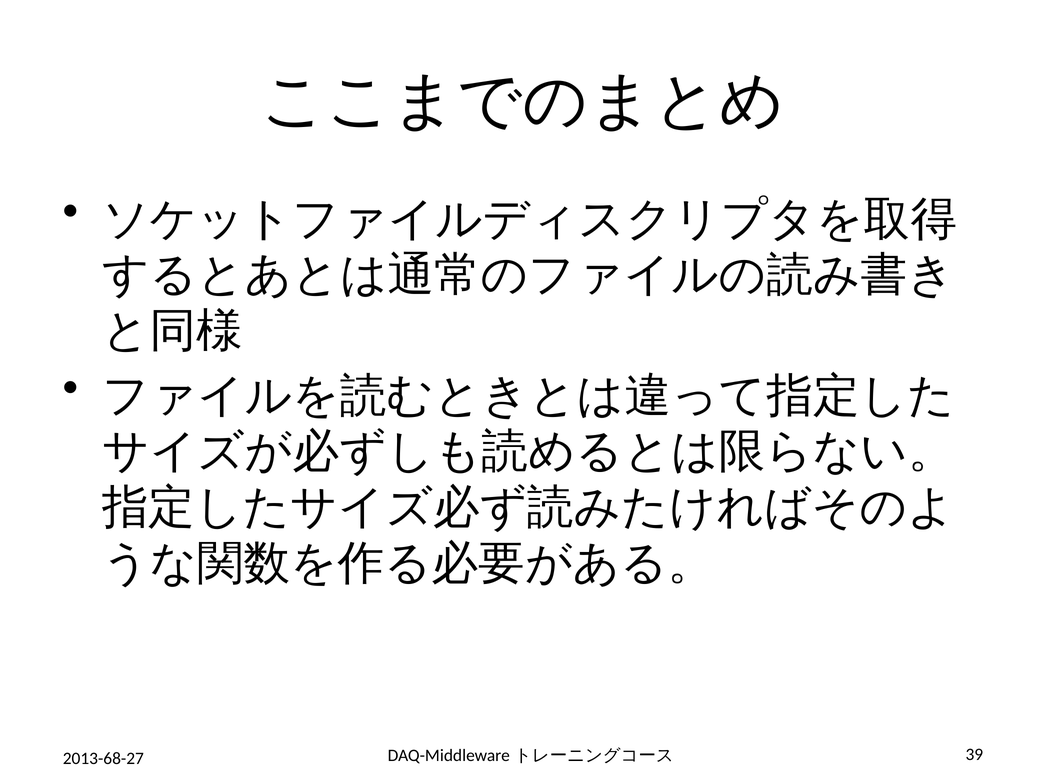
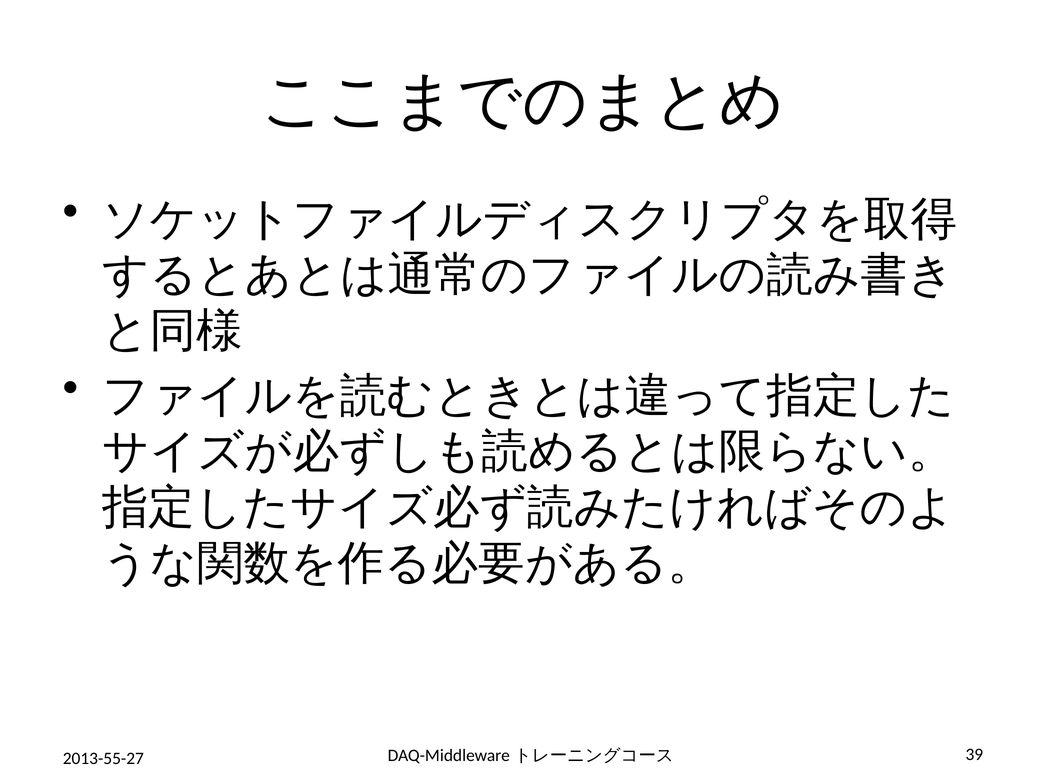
2013-68-27: 2013-68-27 -> 2013-55-27
